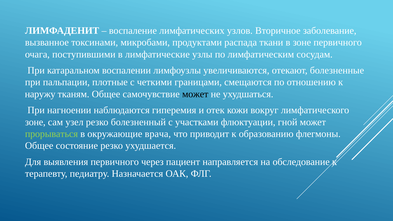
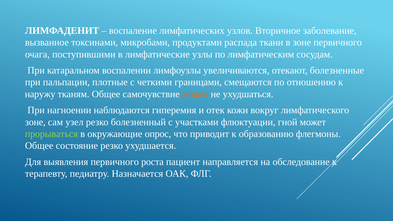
может at (195, 94) colour: black -> orange
врача: врача -> опрос
через: через -> роста
